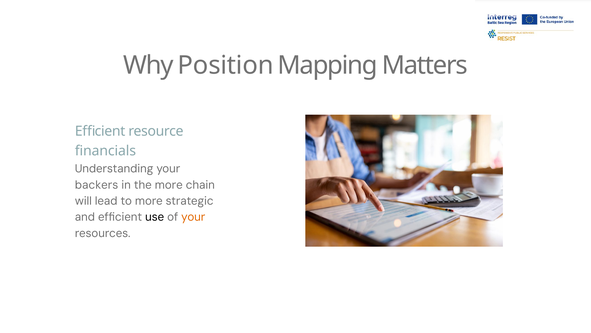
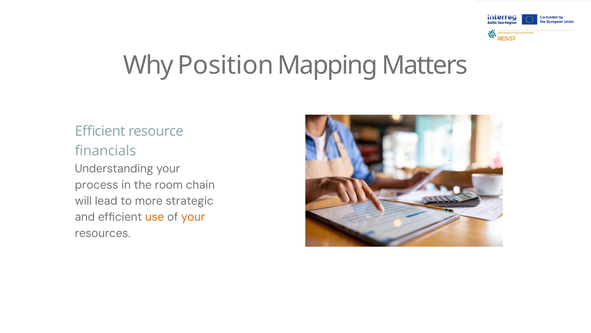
backers: backers -> process
the more: more -> room
use colour: black -> orange
